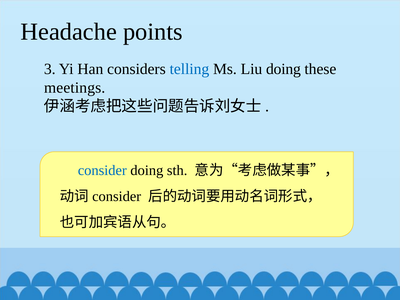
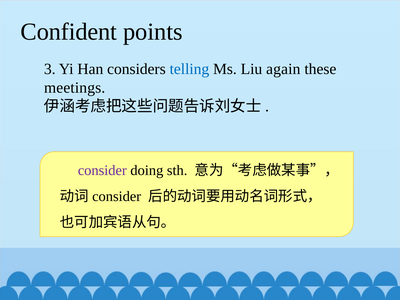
Headache: Headache -> Confident
Liu doing: doing -> again
consider colour: blue -> purple
